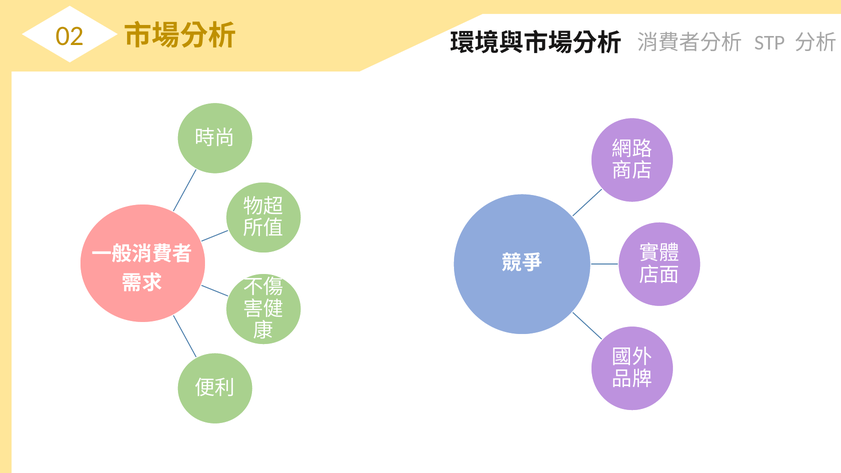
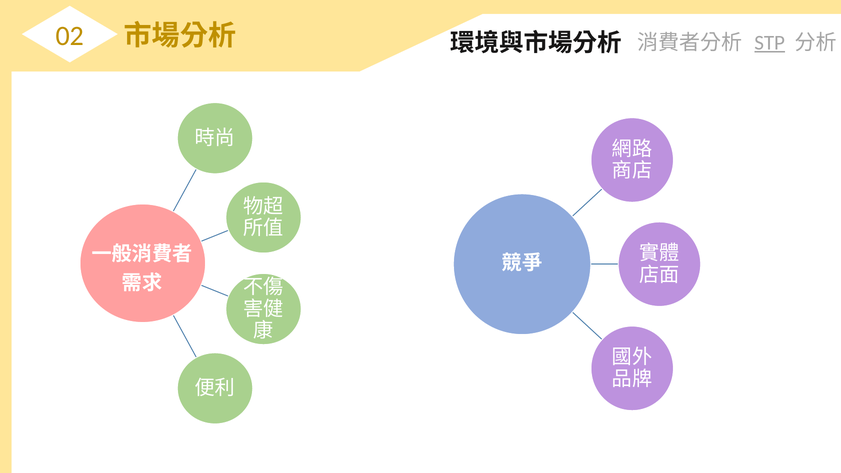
STP underline: none -> present
